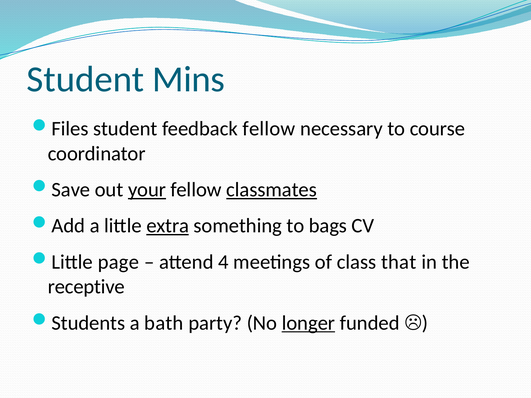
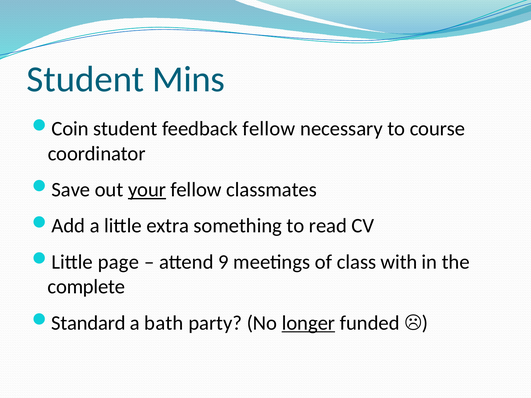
Files: Files -> Coin
classmates underline: present -> none
extra underline: present -> none
bags: bags -> read
4: 4 -> 9
that: that -> with
receptive: receptive -> complete
Students: Students -> Standard
